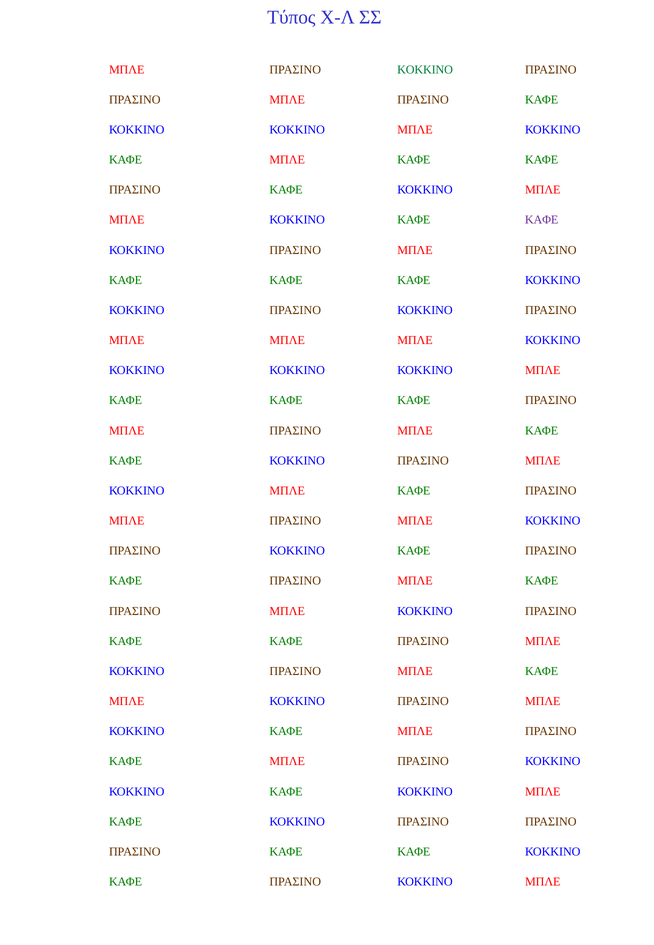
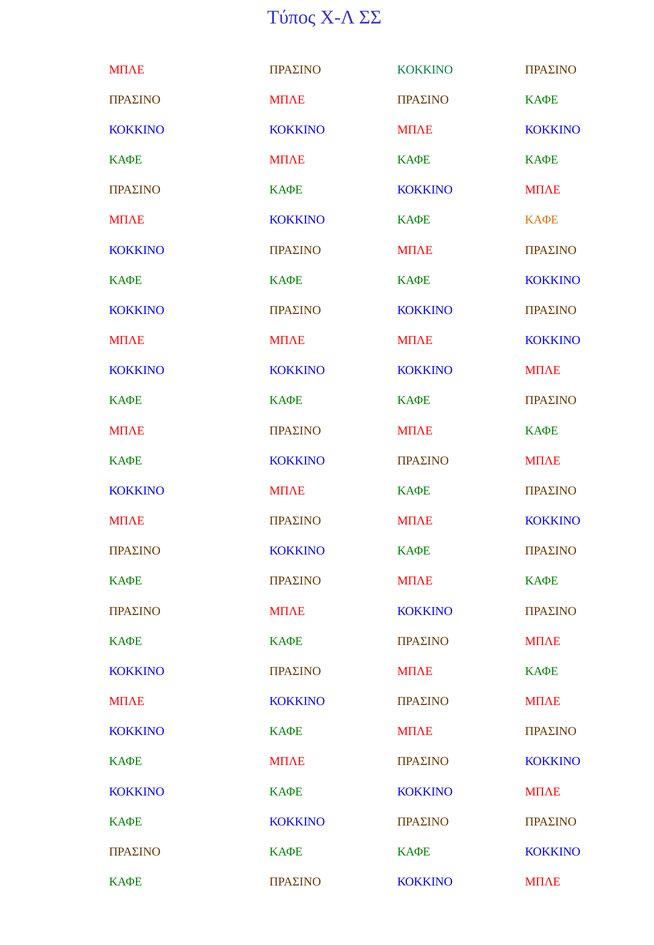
ΚΑΦΕ at (542, 220) colour: purple -> orange
